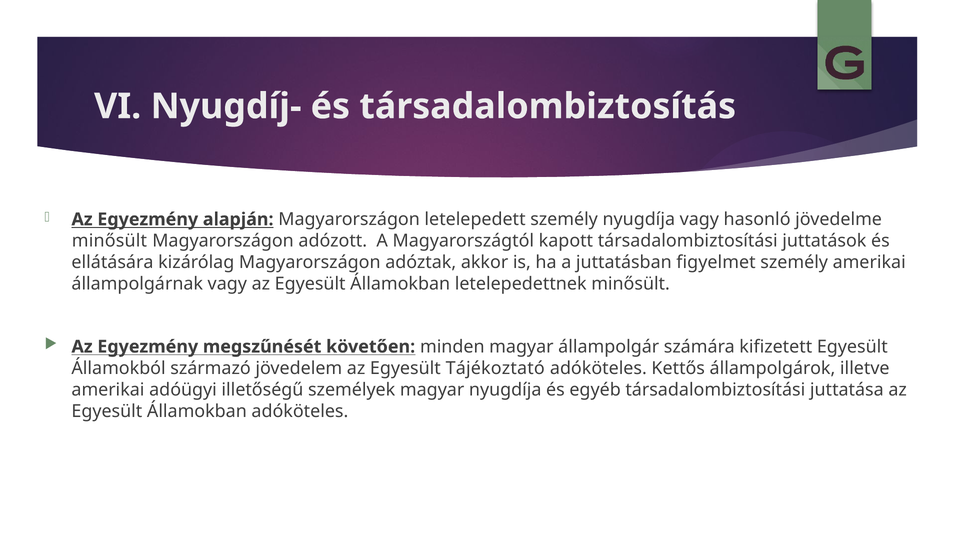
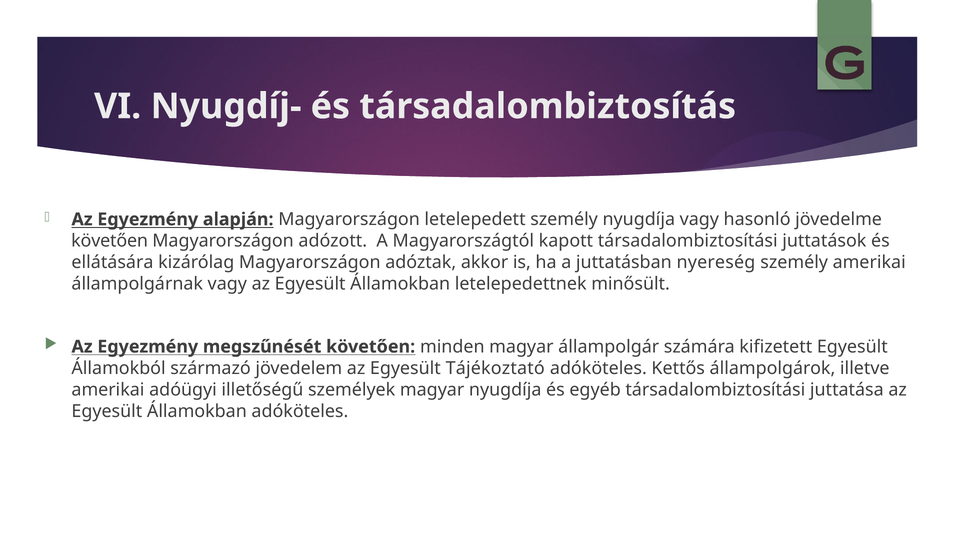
minősült at (109, 241): minősült -> követően
figyelmet: figyelmet -> nyereség
